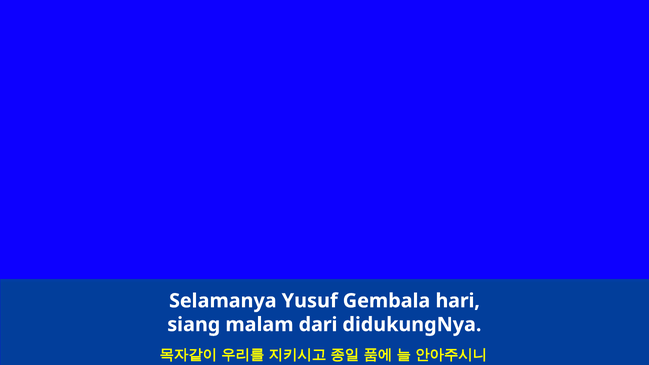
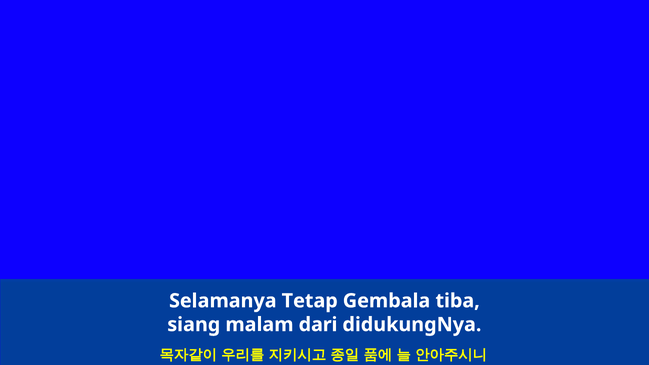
Yusuf: Yusuf -> Tetap
hari: hari -> tiba
